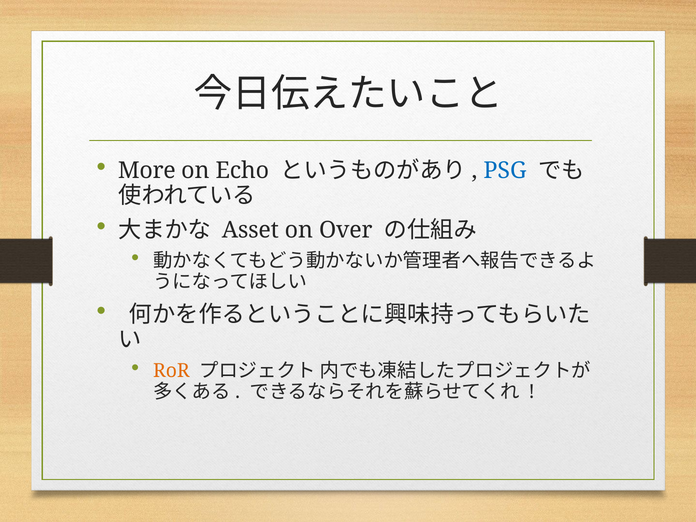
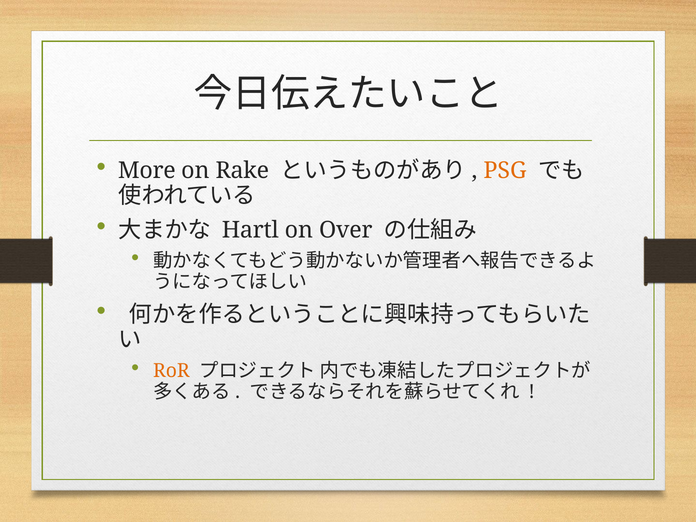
Echo: Echo -> Rake
PSG colour: blue -> orange
Asset: Asset -> Hartl
